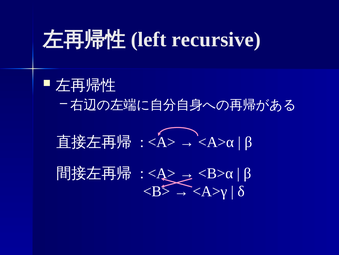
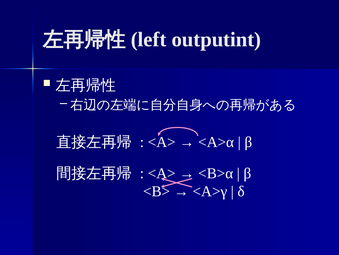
recursive: recursive -> outputint
